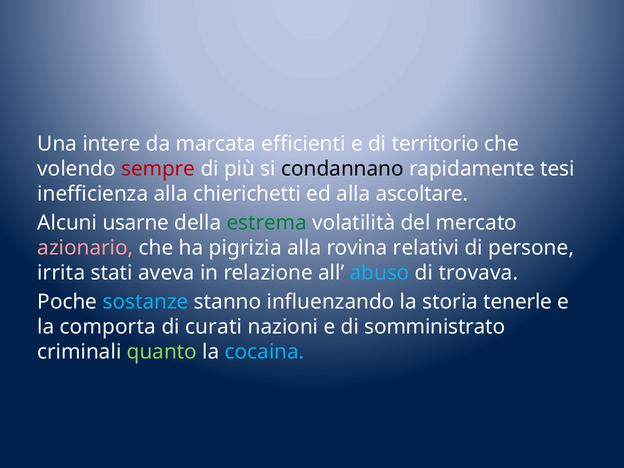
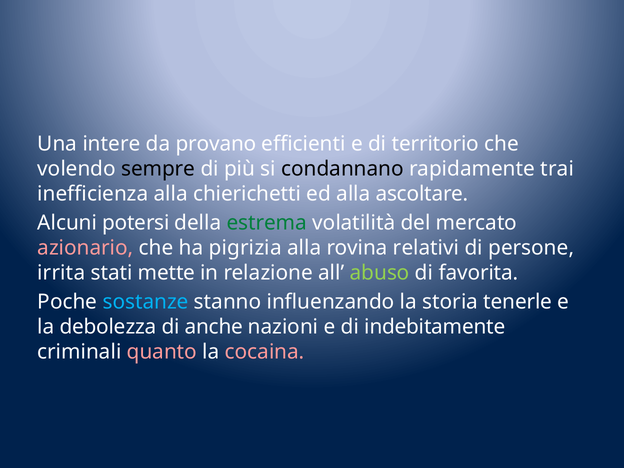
marcata: marcata -> provano
sempre colour: red -> black
tesi: tesi -> trai
usarne: usarne -> potersi
aveva: aveva -> mette
abuso colour: light blue -> light green
trovava: trovava -> favorita
comporta: comporta -> debolezza
curati: curati -> anche
somministrato: somministrato -> indebitamente
quanto colour: light green -> pink
cocaina colour: light blue -> pink
